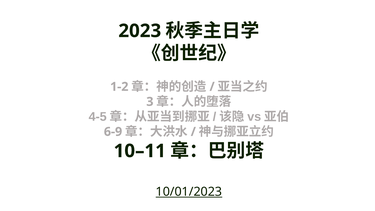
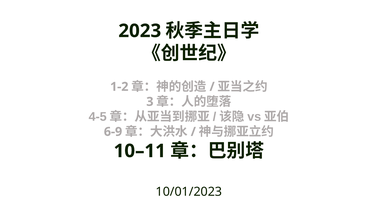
10/01/2023 underline: present -> none
